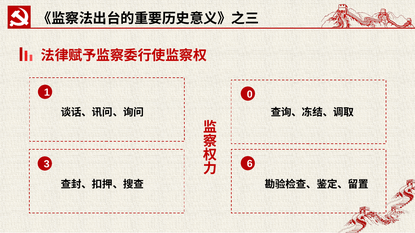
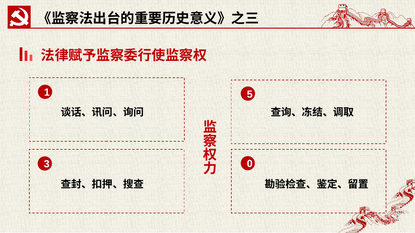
0: 0 -> 5
6: 6 -> 0
